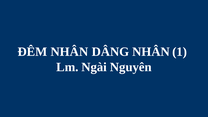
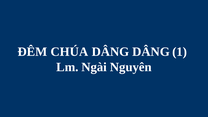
ĐÊM NHÂN: NHÂN -> CHÚA
DÂNG NHÂN: NHÂN -> DÂNG
